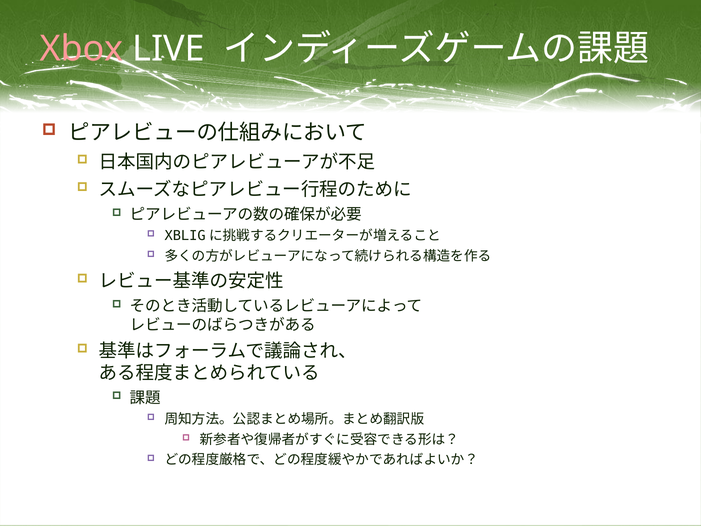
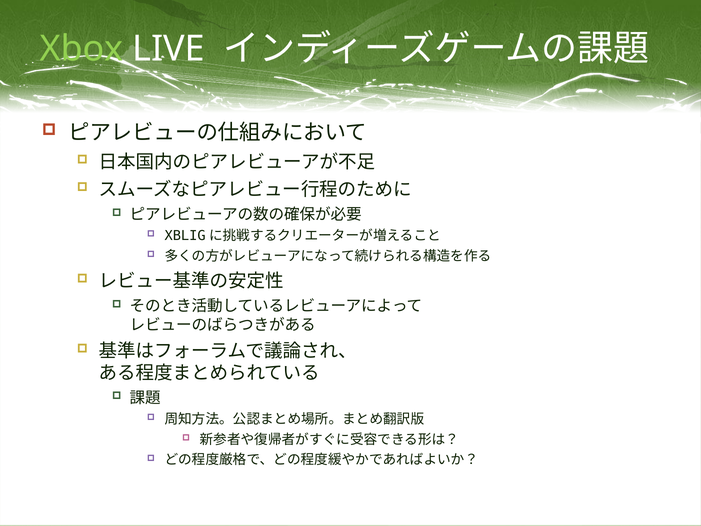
Xbox colour: pink -> light green
